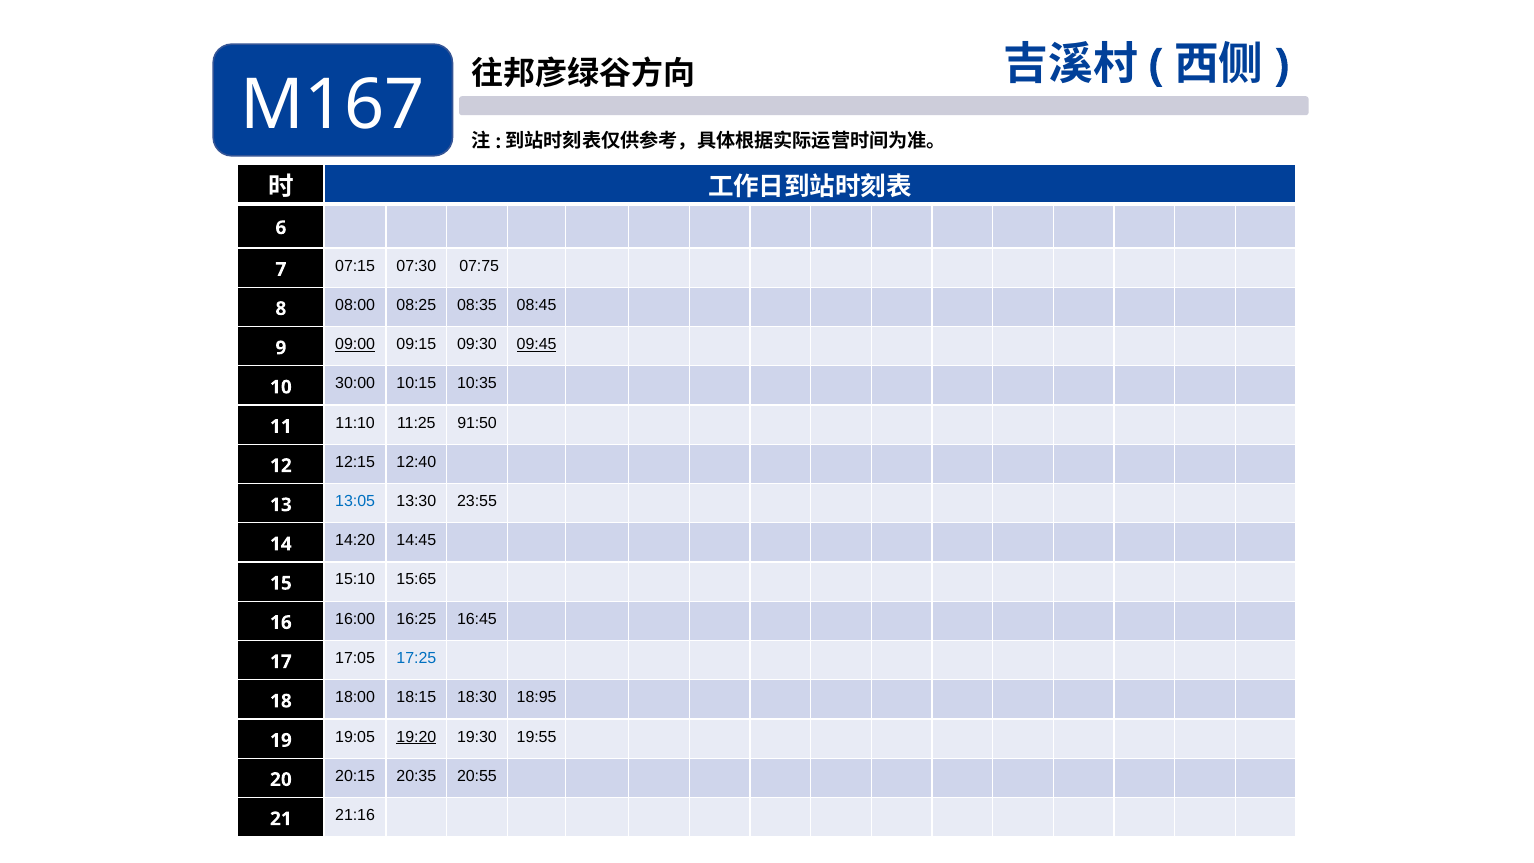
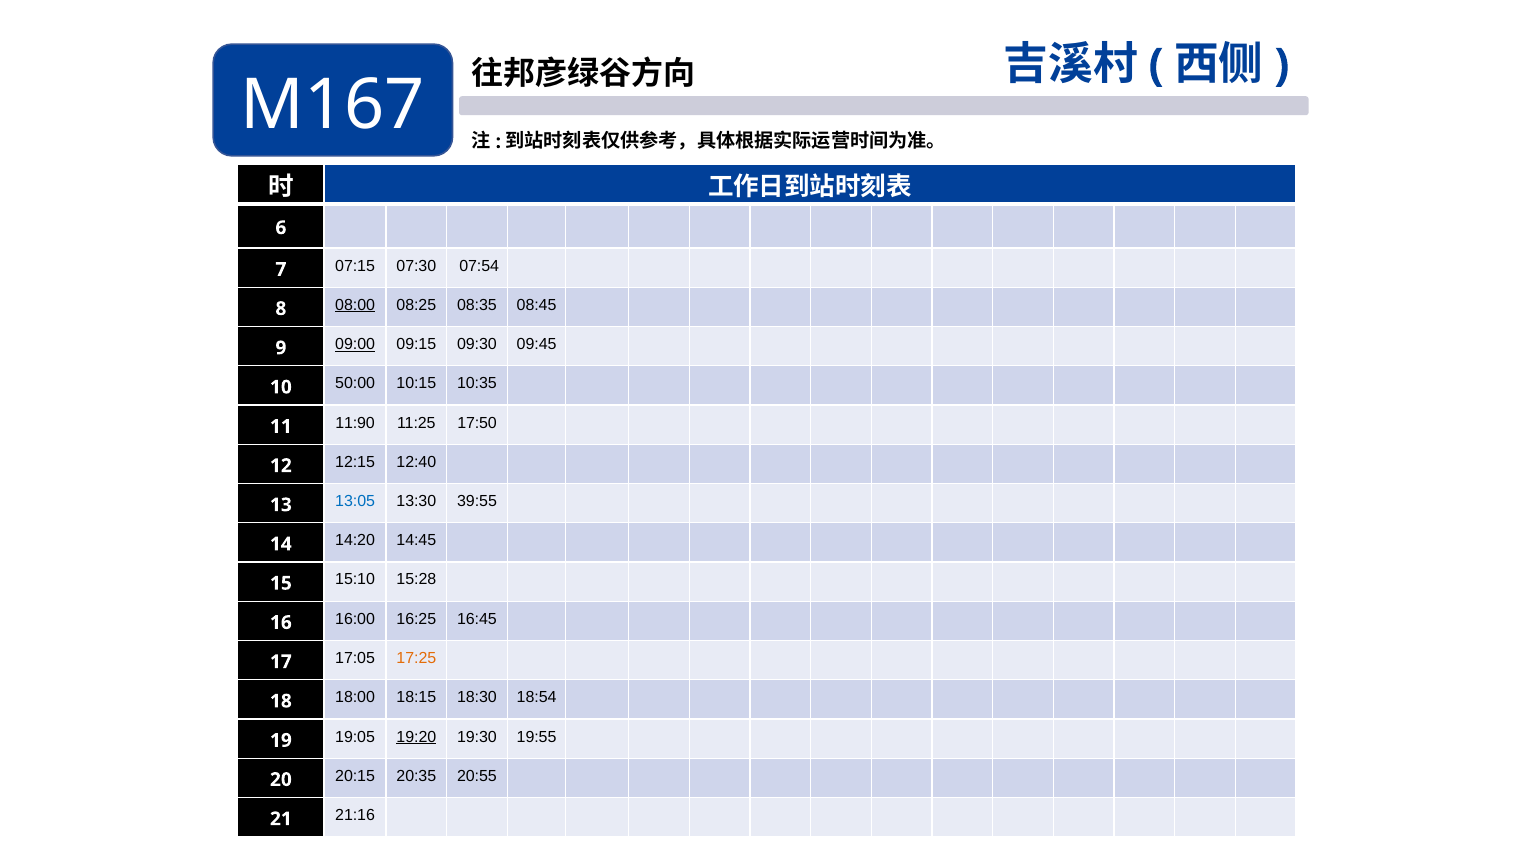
07:75: 07:75 -> 07:54
08:00 underline: none -> present
09:45 underline: present -> none
30:00: 30:00 -> 50:00
11:10: 11:10 -> 11:90
91:50: 91:50 -> 17:50
23:55: 23:55 -> 39:55
15:65: 15:65 -> 15:28
17:25 colour: blue -> orange
18:95: 18:95 -> 18:54
